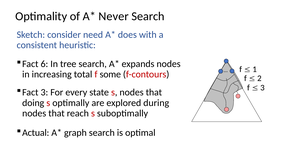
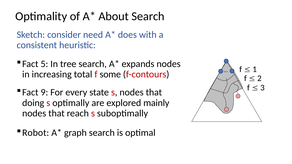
Never: Never -> About
6: 6 -> 5
Fact 3: 3 -> 9
during: during -> mainly
Actual: Actual -> Robot
